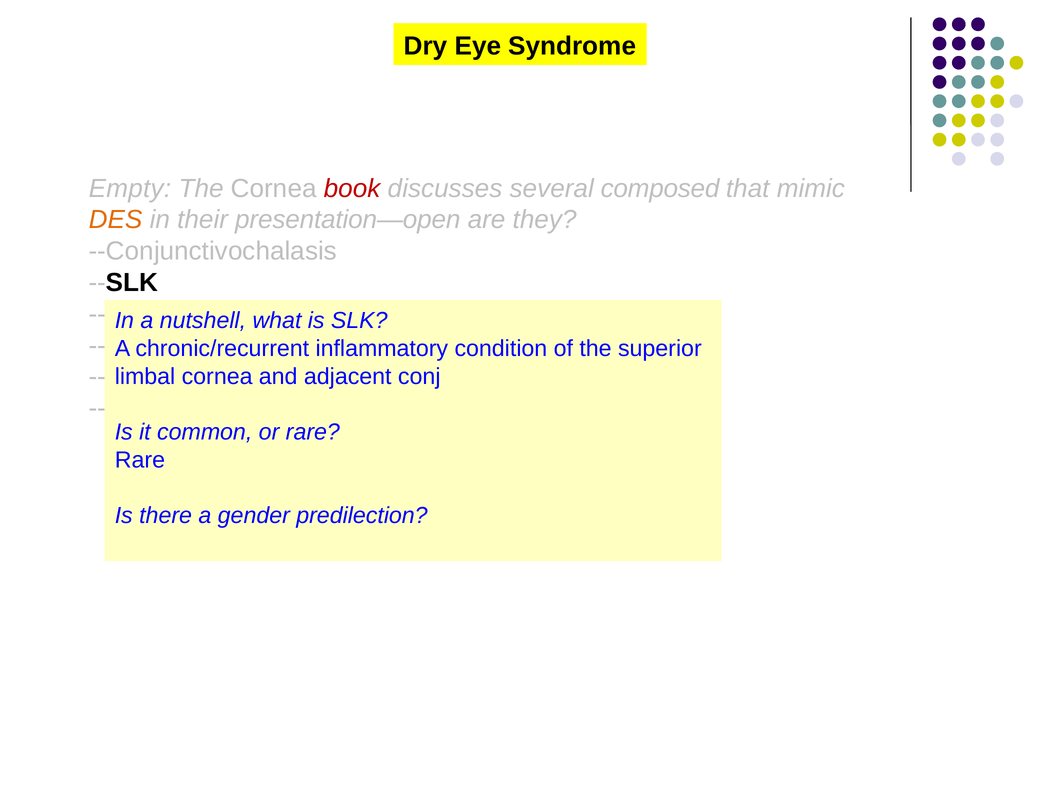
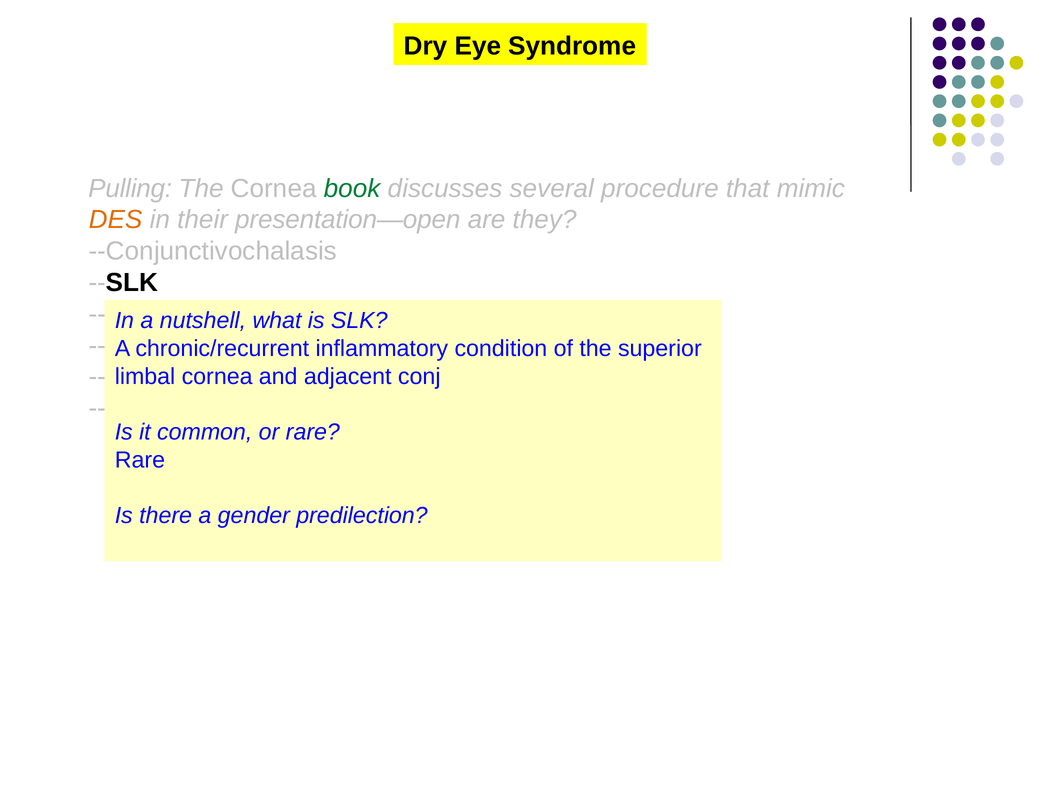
Empty: Empty -> Pulling
book colour: red -> green
composed: composed -> procedure
